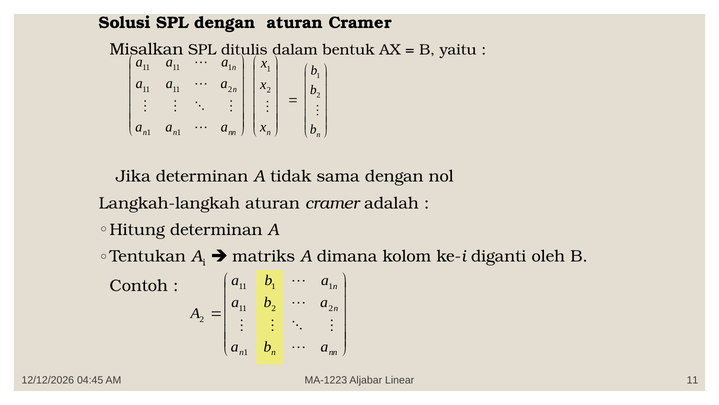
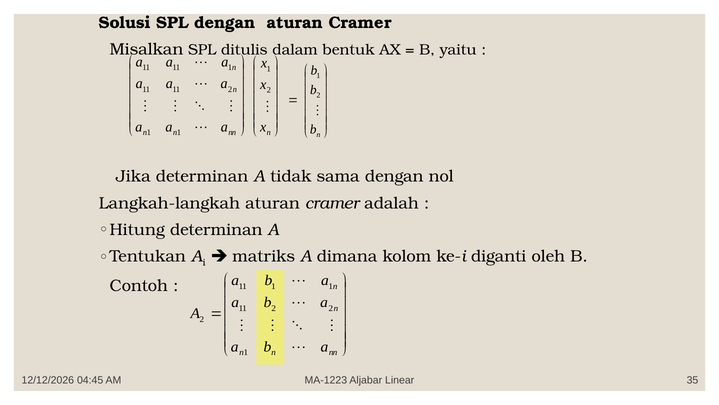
Linear 11: 11 -> 35
